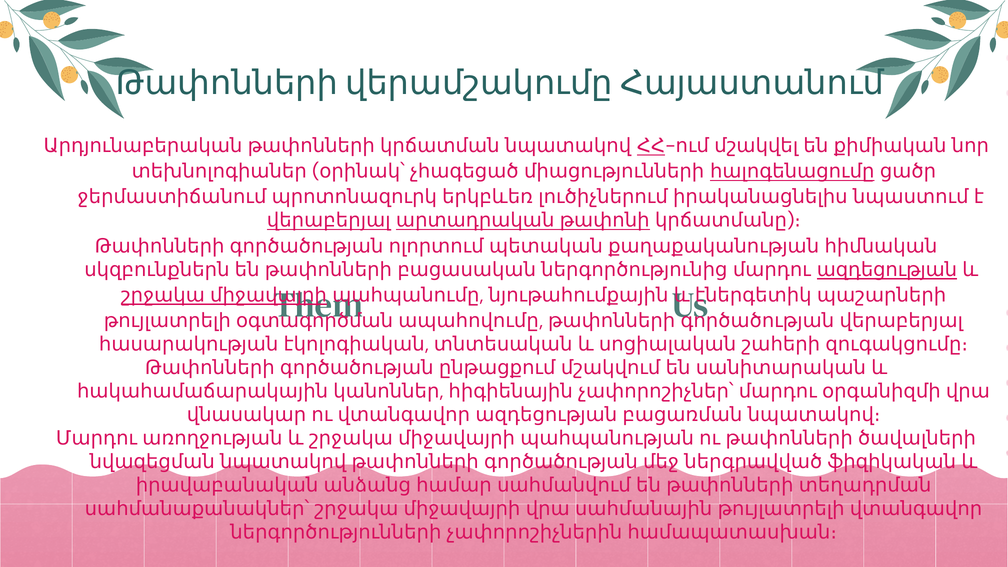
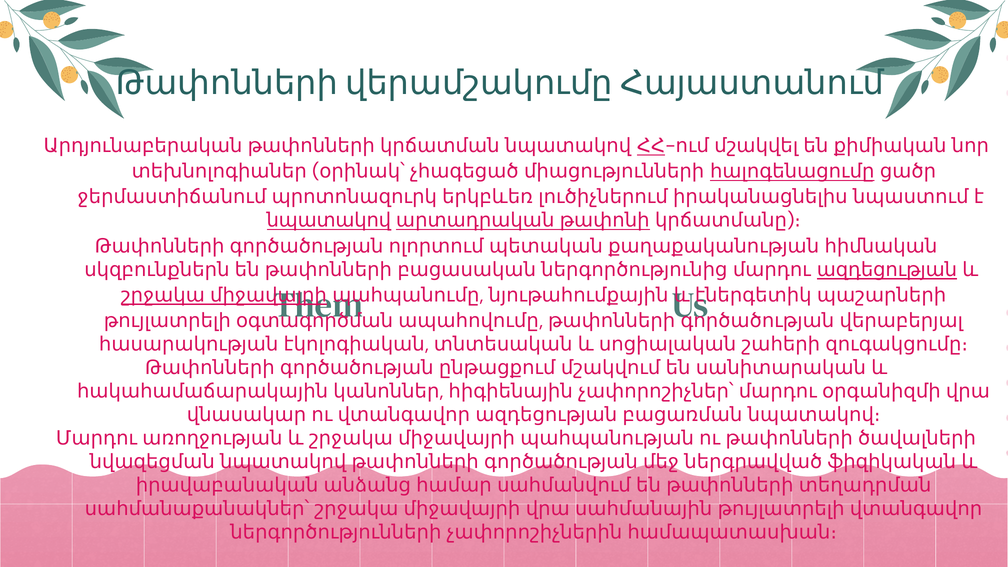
վերաբերյալ at (329, 221): վերաբերյալ -> նպատակով
